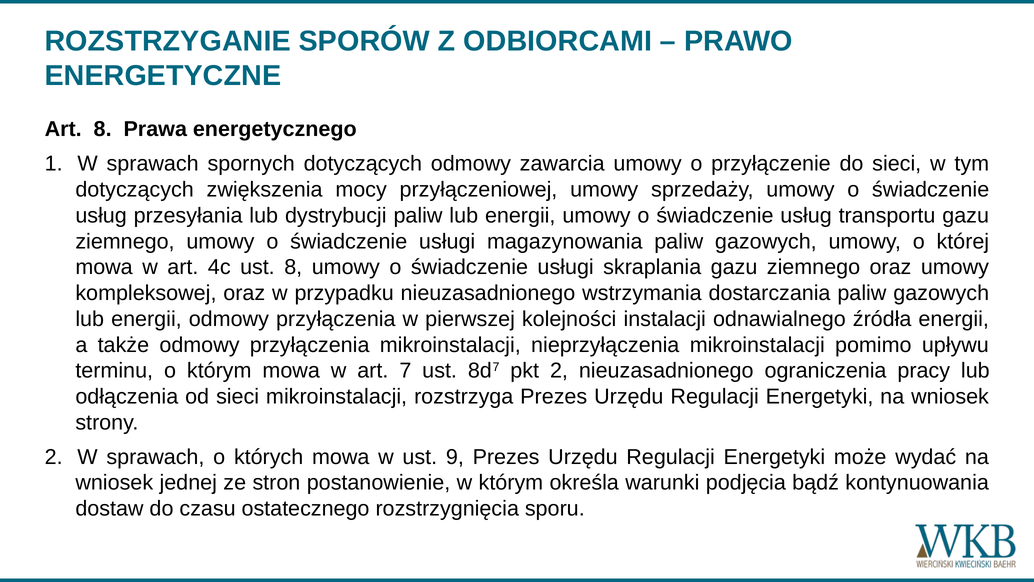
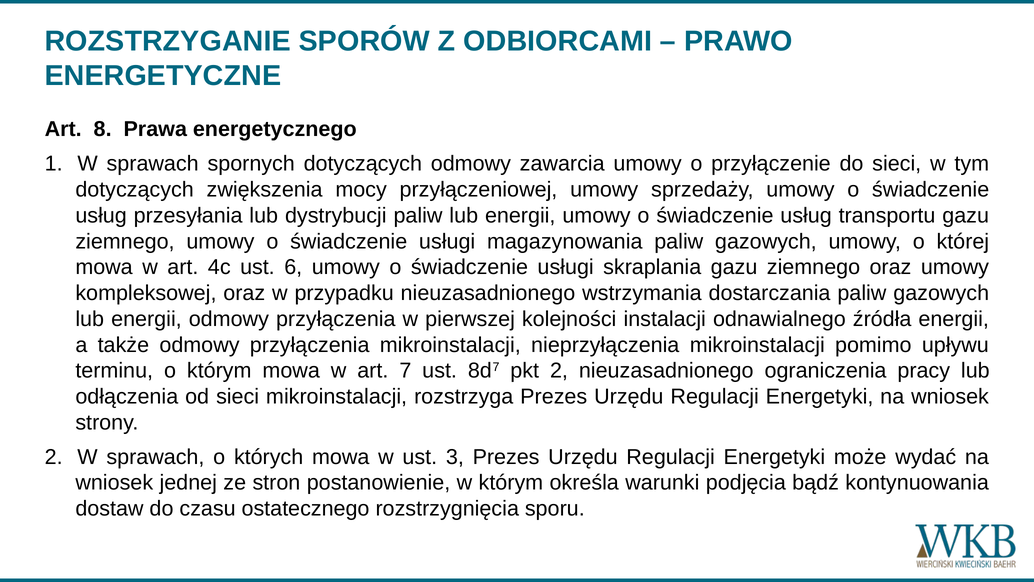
ust 8: 8 -> 6
9: 9 -> 3
